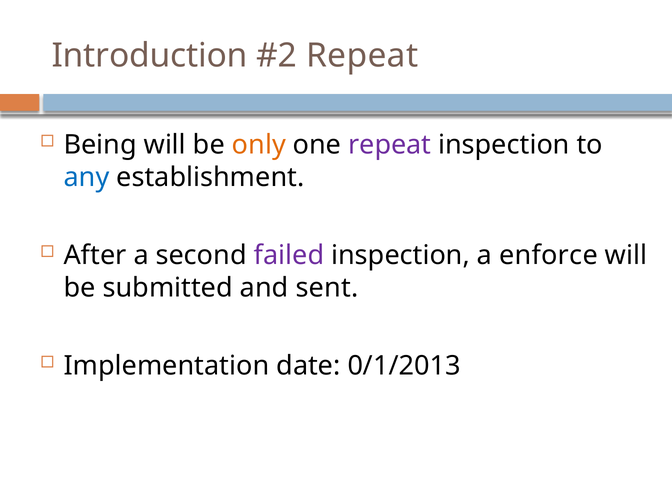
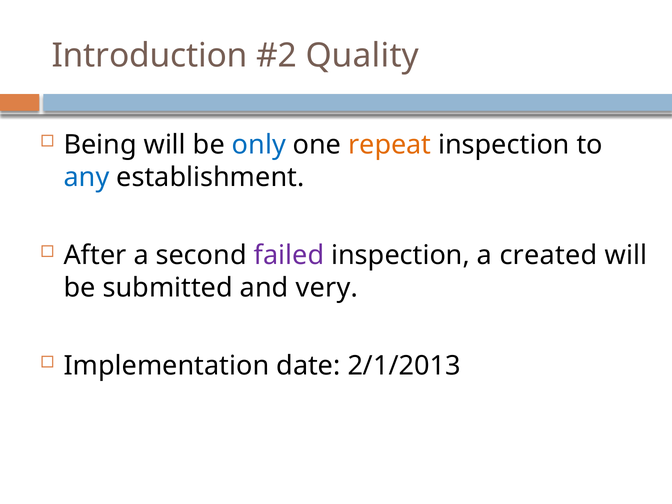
Repeat at (362, 56): Repeat -> Quality
only colour: orange -> blue
repeat at (390, 145) colour: purple -> orange
enforce: enforce -> created
sent: sent -> very
0/1/2013: 0/1/2013 -> 2/1/2013
